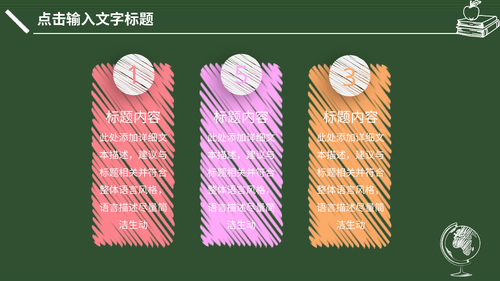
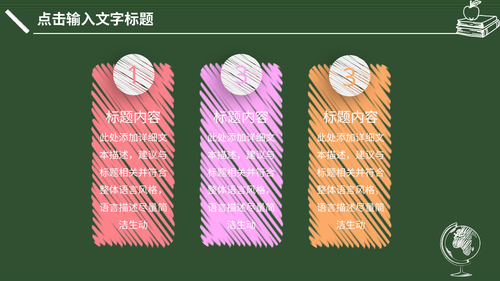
1 5: 5 -> 3
